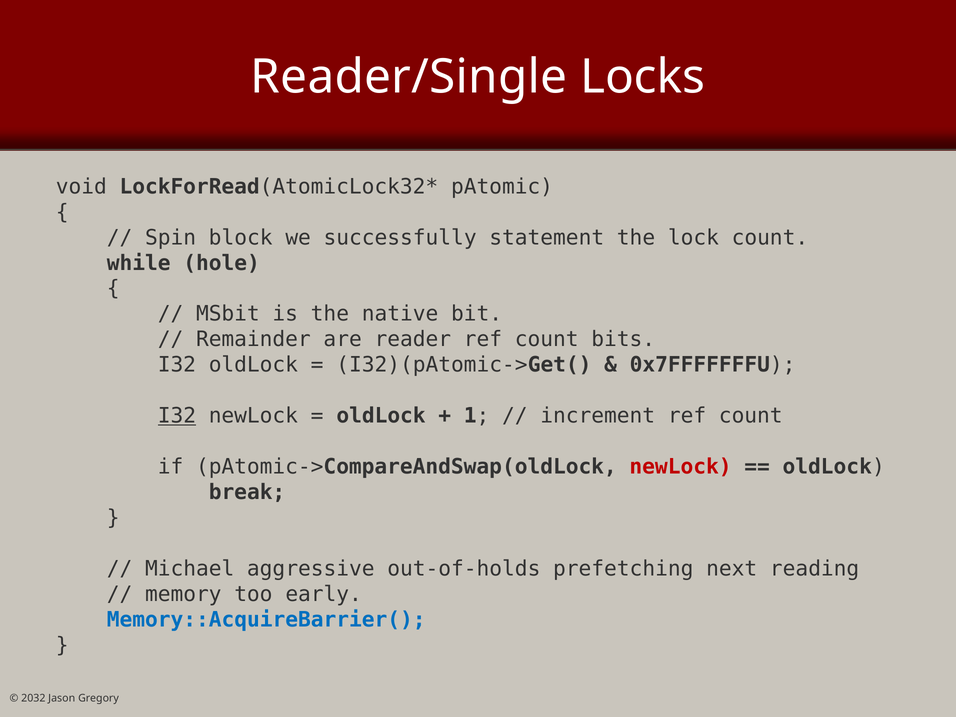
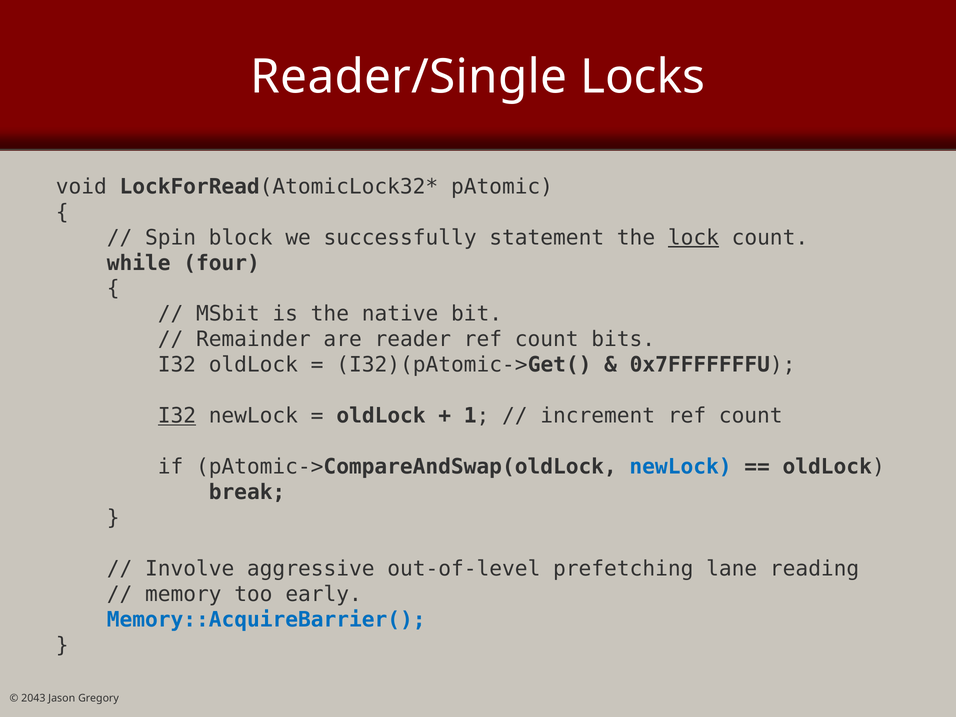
lock underline: none -> present
hole: hole -> four
newLock at (681, 467) colour: red -> blue
Michael: Michael -> Involve
out-of-holds: out-of-holds -> out-of-level
next: next -> lane
2032: 2032 -> 2043
